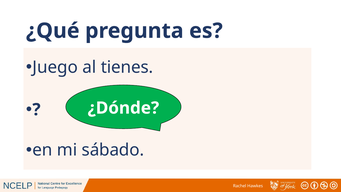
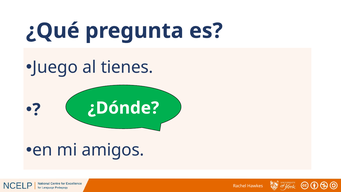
sábado: sábado -> amigos
